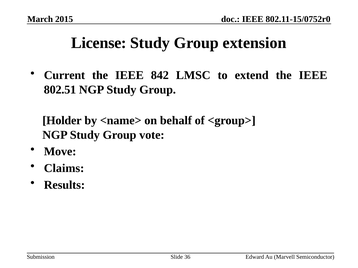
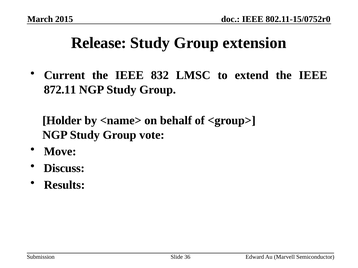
License: License -> Release
842: 842 -> 832
802.51: 802.51 -> 872.11
Claims: Claims -> Discuss
